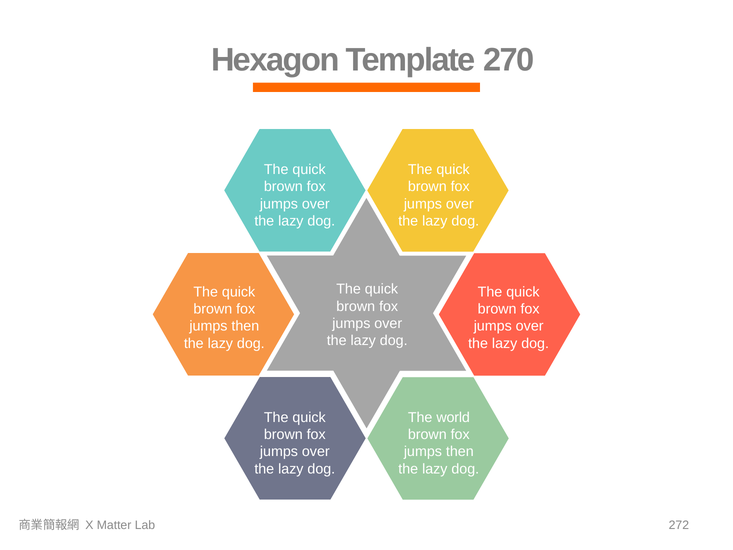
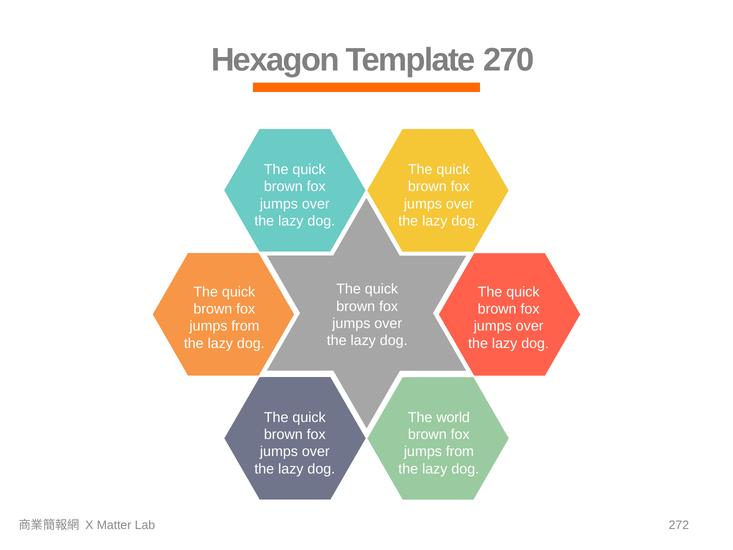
then at (245, 326): then -> from
then at (460, 452): then -> from
